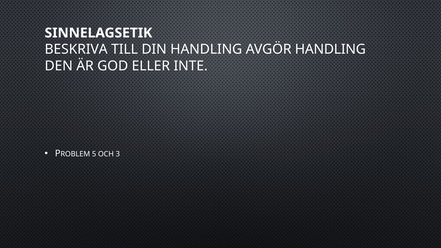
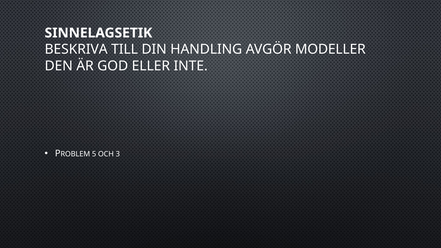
AVGÖR HANDLING: HANDLING -> MODELLER
